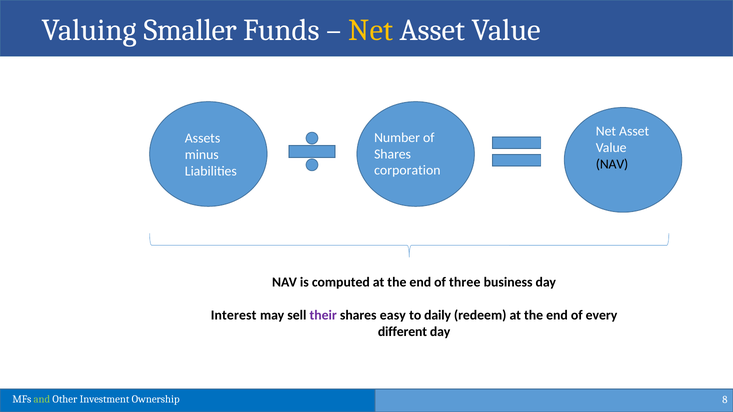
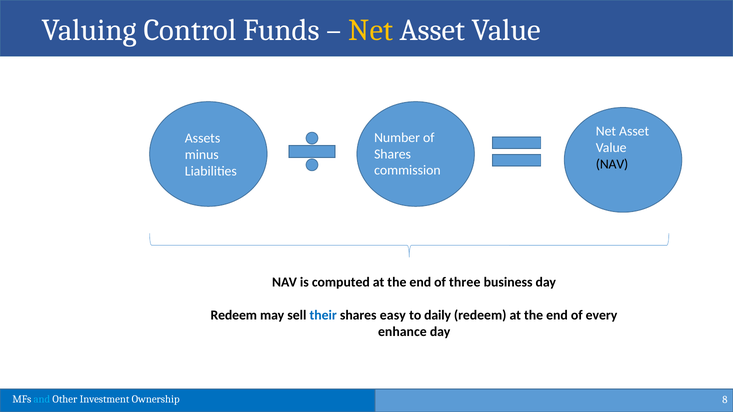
Smaller: Smaller -> Control
corporation: corporation -> commission
Interest at (234, 316): Interest -> Redeem
their colour: purple -> blue
different: different -> enhance
and colour: light green -> light blue
